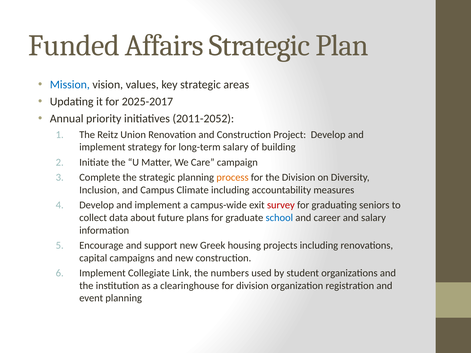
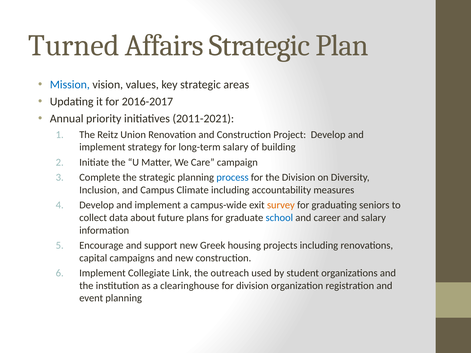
Funded: Funded -> Turned
2025-2017: 2025-2017 -> 2016-2017
2011-2052: 2011-2052 -> 2011-2021
process colour: orange -> blue
survey colour: red -> orange
numbers: numbers -> outreach
